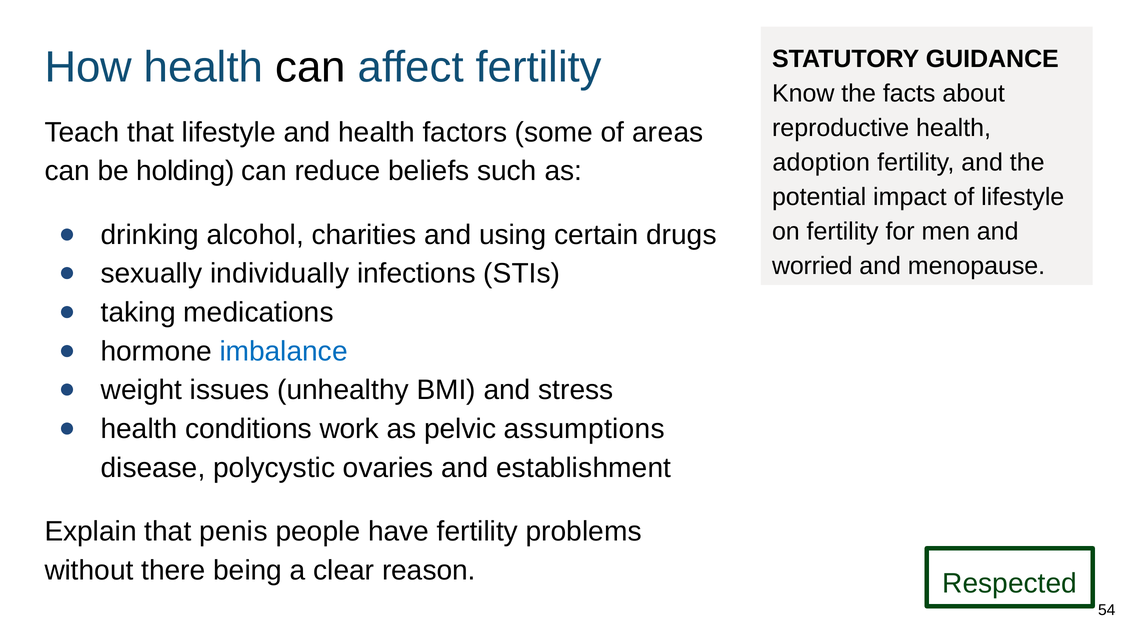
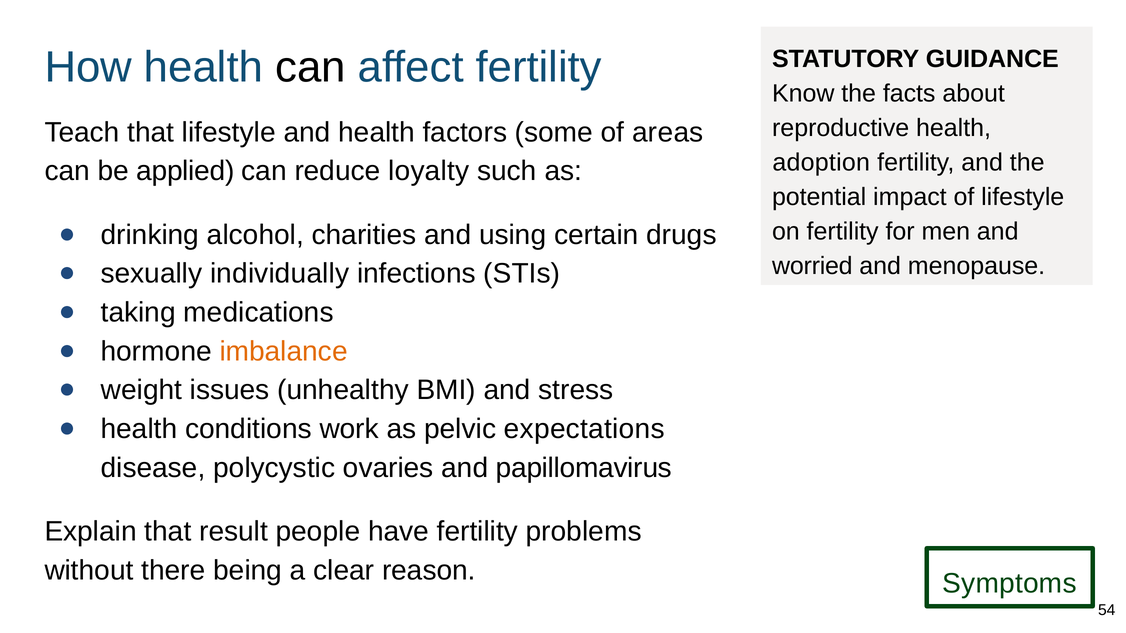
holding: holding -> applied
beliefs: beliefs -> loyalty
imbalance colour: blue -> orange
assumptions: assumptions -> expectations
establishment: establishment -> papillomavirus
penis: penis -> result
Respected: Respected -> Symptoms
